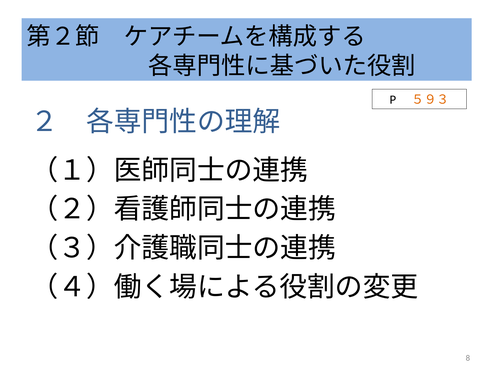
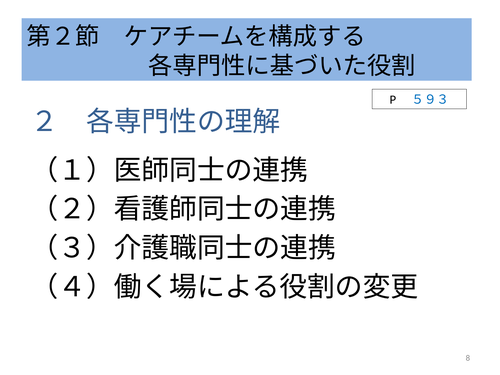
５９３ colour: orange -> blue
